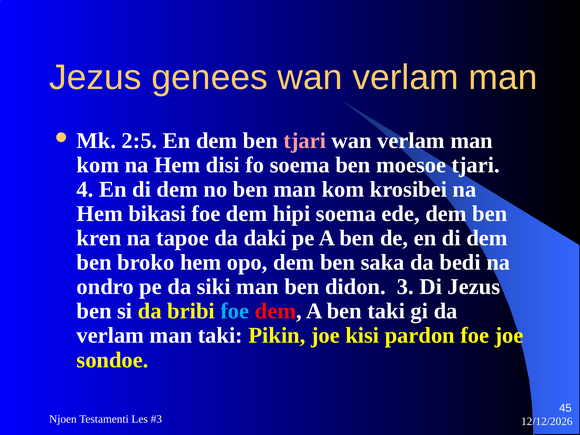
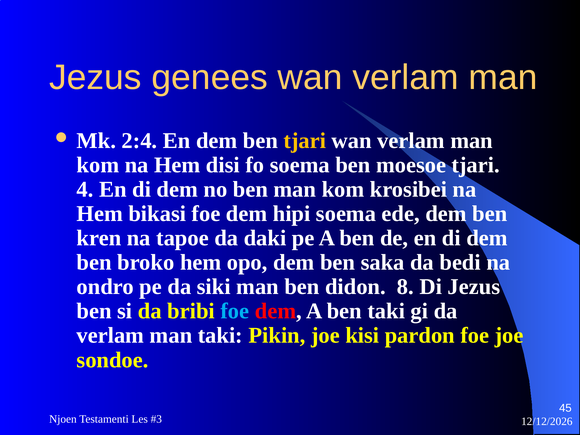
2:5: 2:5 -> 2:4
tjari at (305, 141) colour: pink -> yellow
3: 3 -> 8
